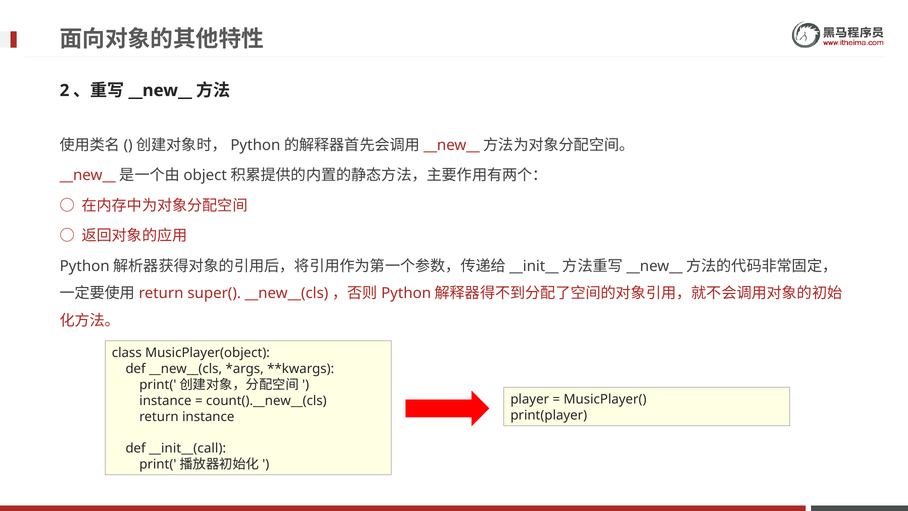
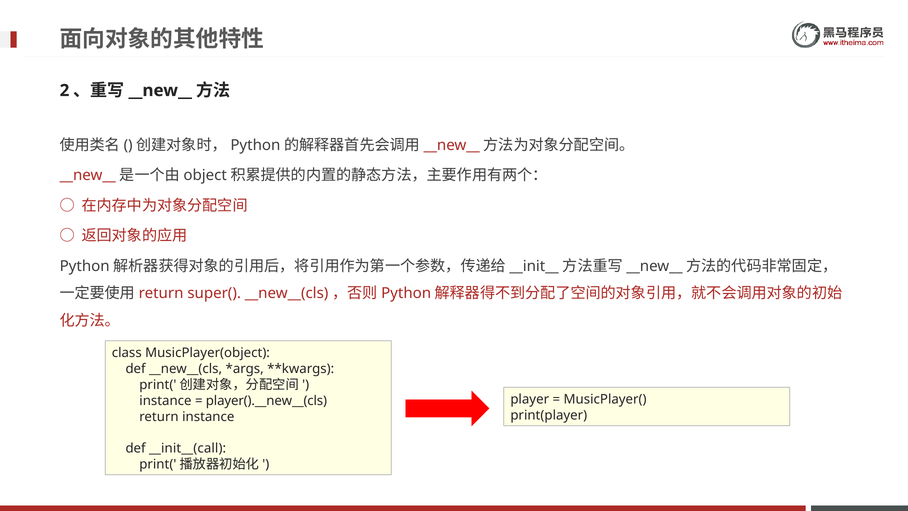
count().__new__(cls: count().__new__(cls -> player().__new__(cls
